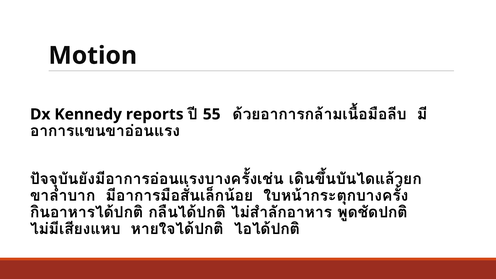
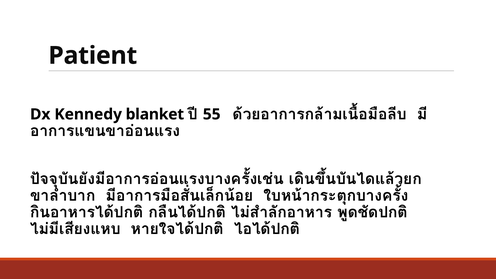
Motion: Motion -> Patient
reports: reports -> blanket
